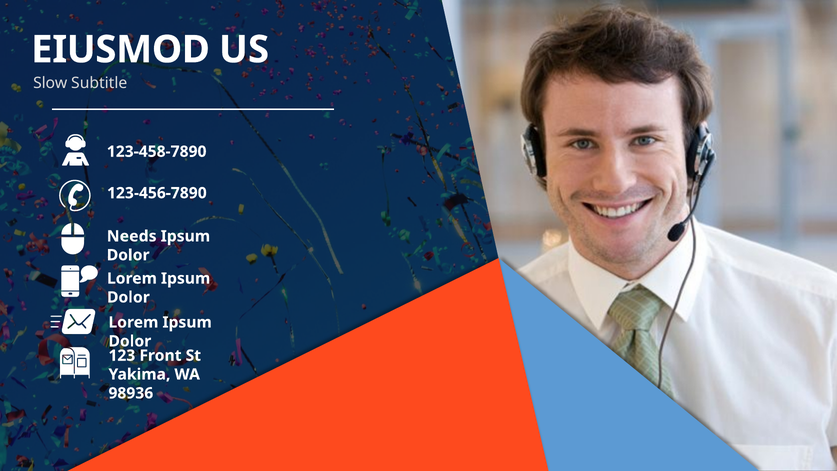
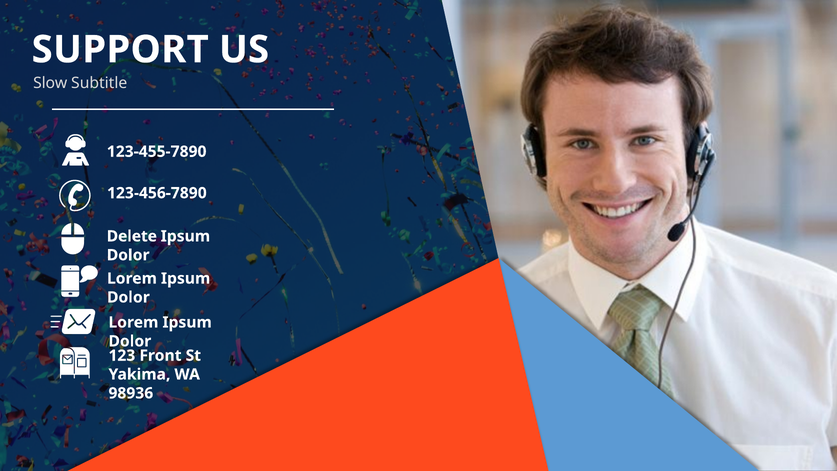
EIUSMOD: EIUSMOD -> SUPPORT
123-458-7890: 123-458-7890 -> 123-455-7890
Needs: Needs -> Delete
